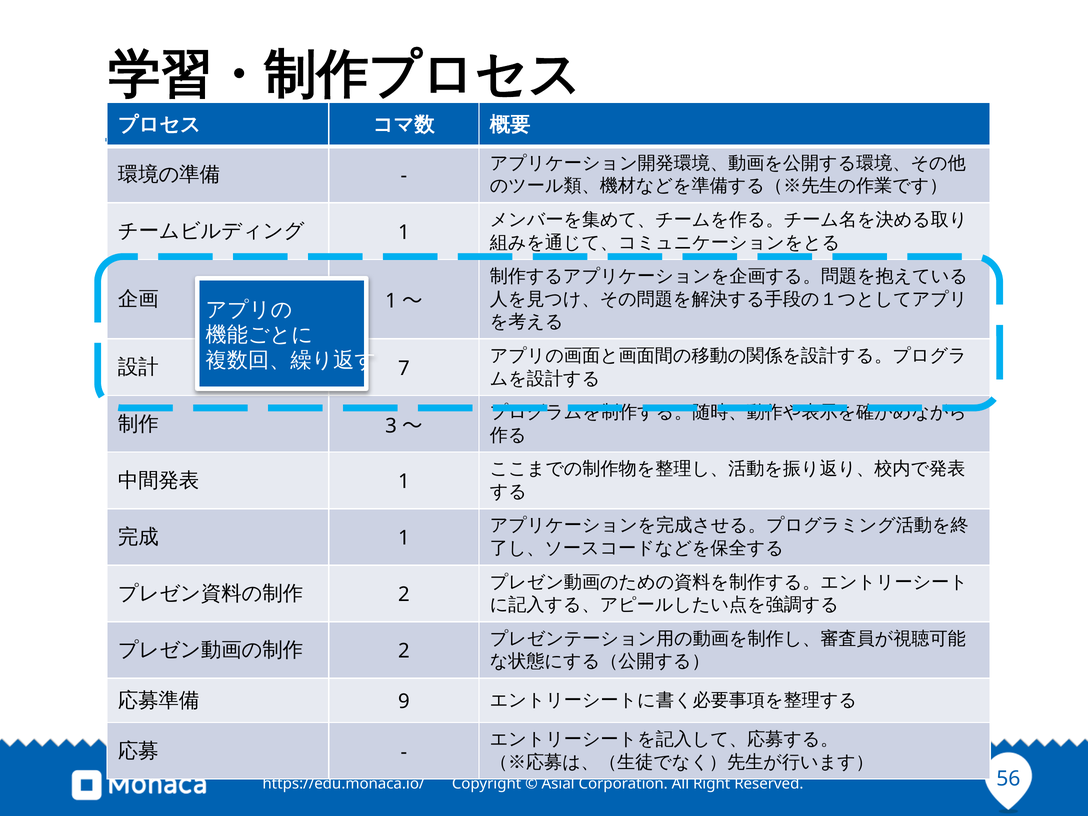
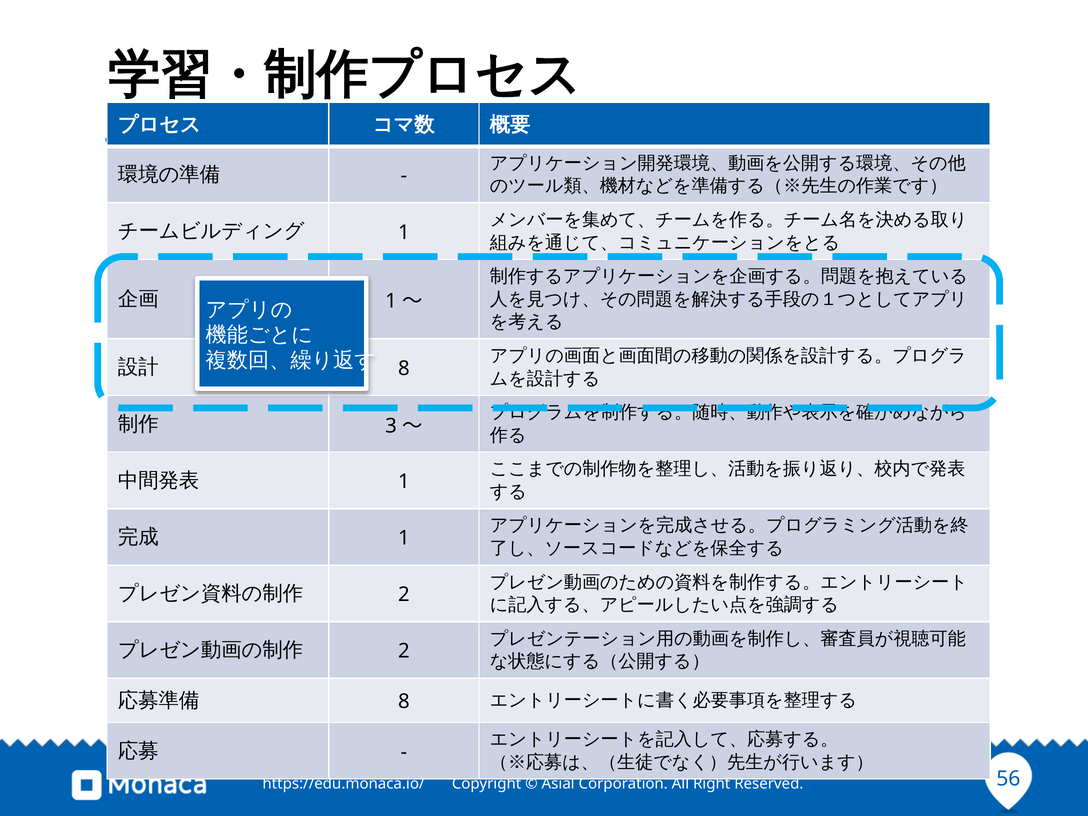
7 at (404, 368): 7 -> 8
9 at (404, 702): 9 -> 8
